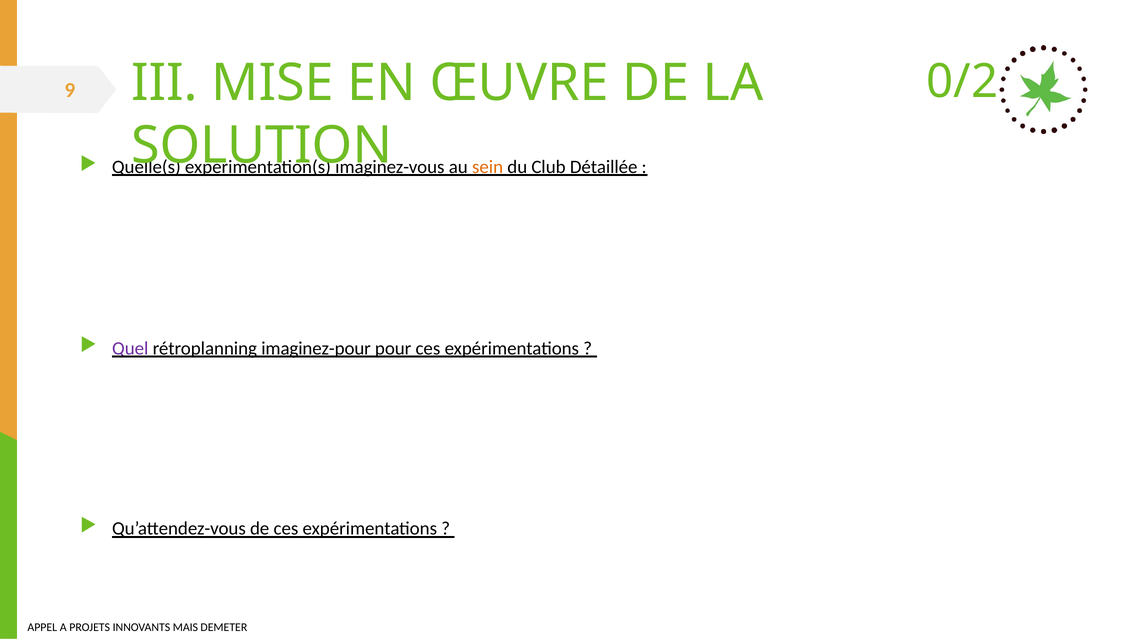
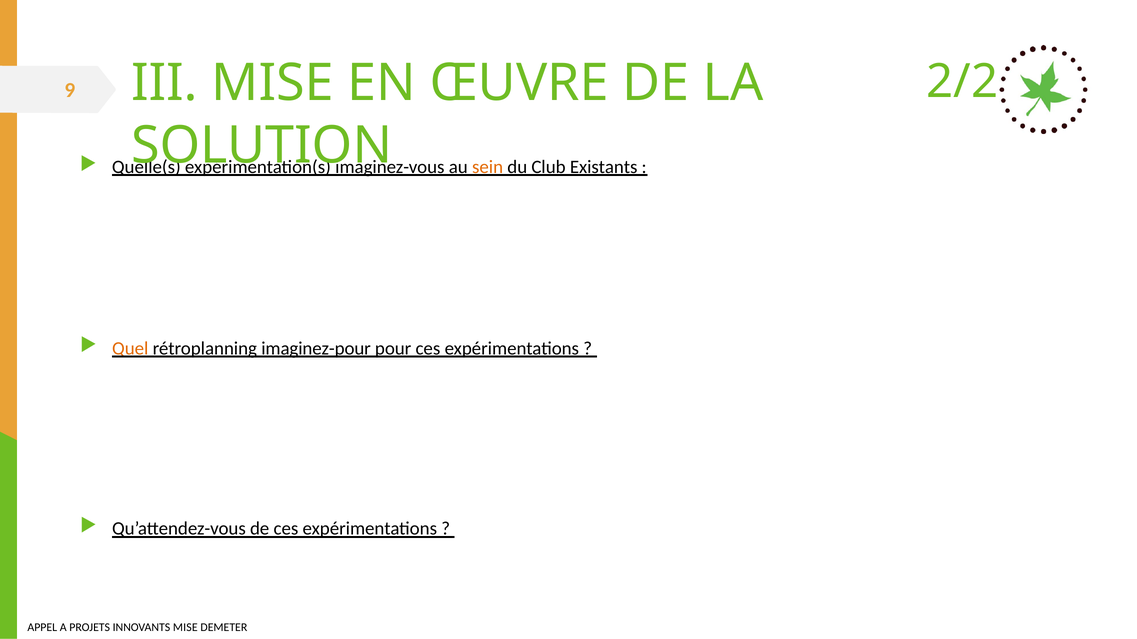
0/2: 0/2 -> 2/2
Détaillée: Détaillée -> Existants
Quel colour: purple -> orange
MAIS at (185, 628): MAIS -> MISE
